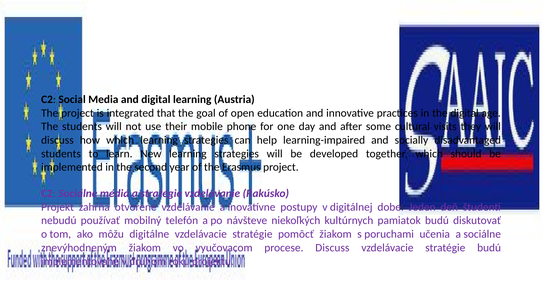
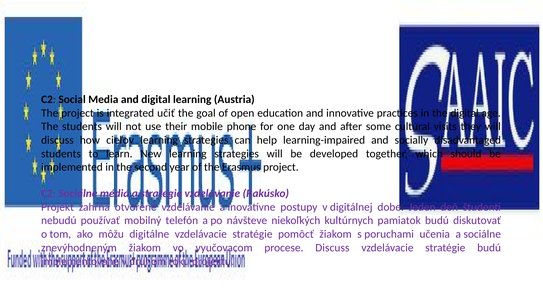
that: that -> učiť
how which: which -> cieľov
